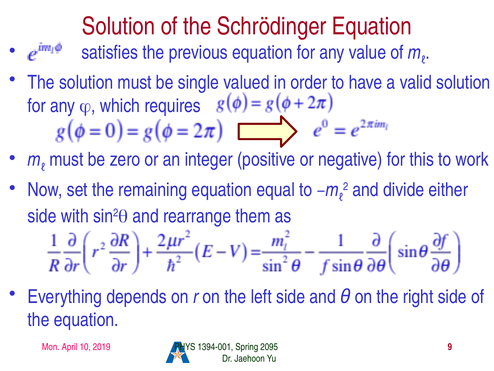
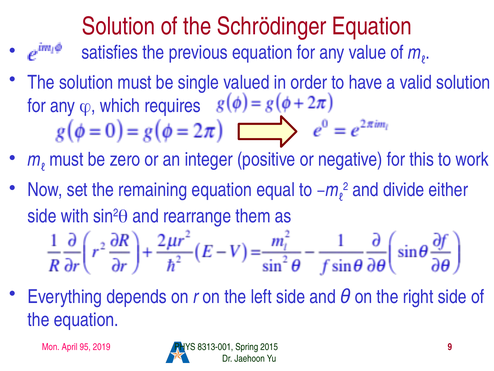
10: 10 -> 95
1394-001: 1394-001 -> 8313-001
2095: 2095 -> 2015
